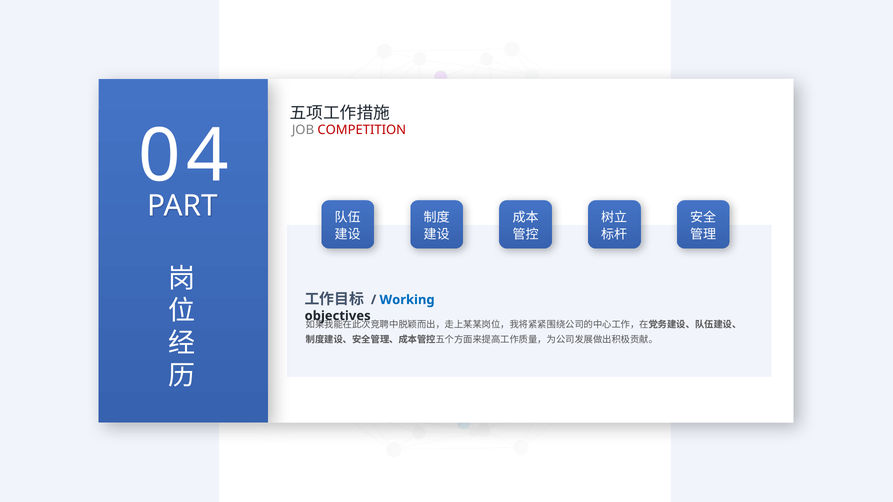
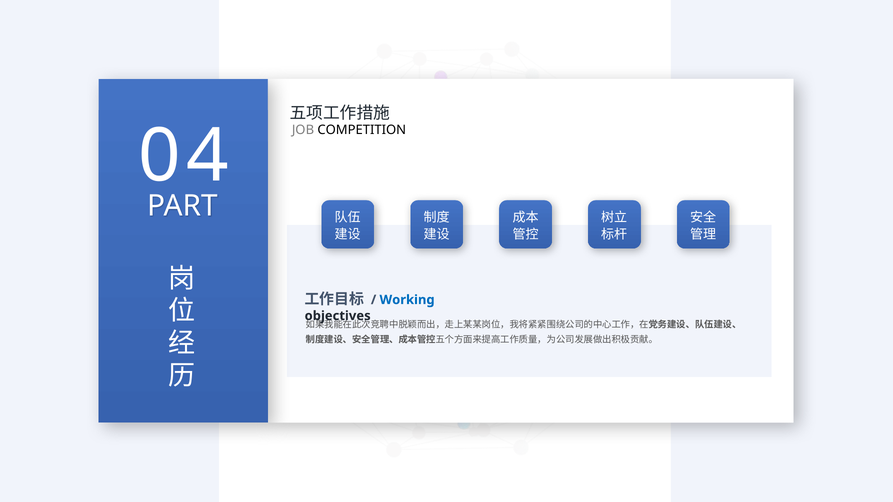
COMPETITION colour: red -> black
